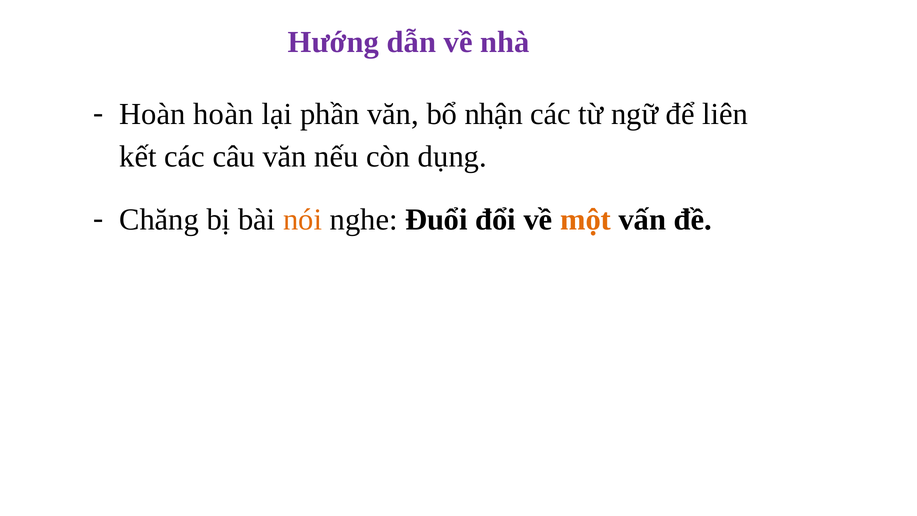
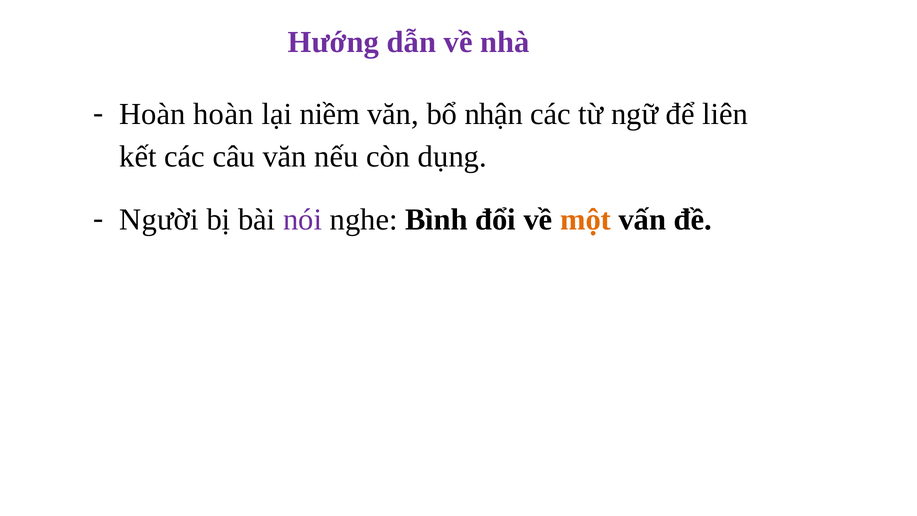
phần: phần -> niềm
Chăng: Chăng -> Người
nói colour: orange -> purple
Đuổi: Đuổi -> Bình
